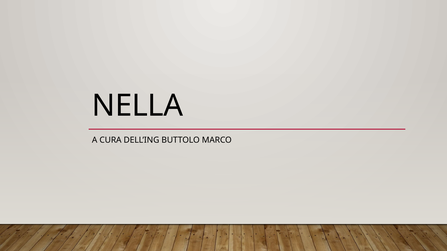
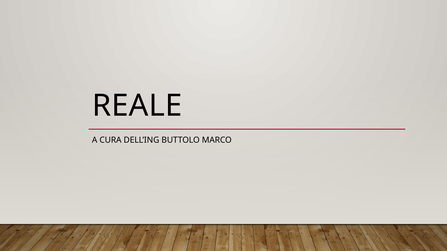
NELLA: NELLA -> REALE
